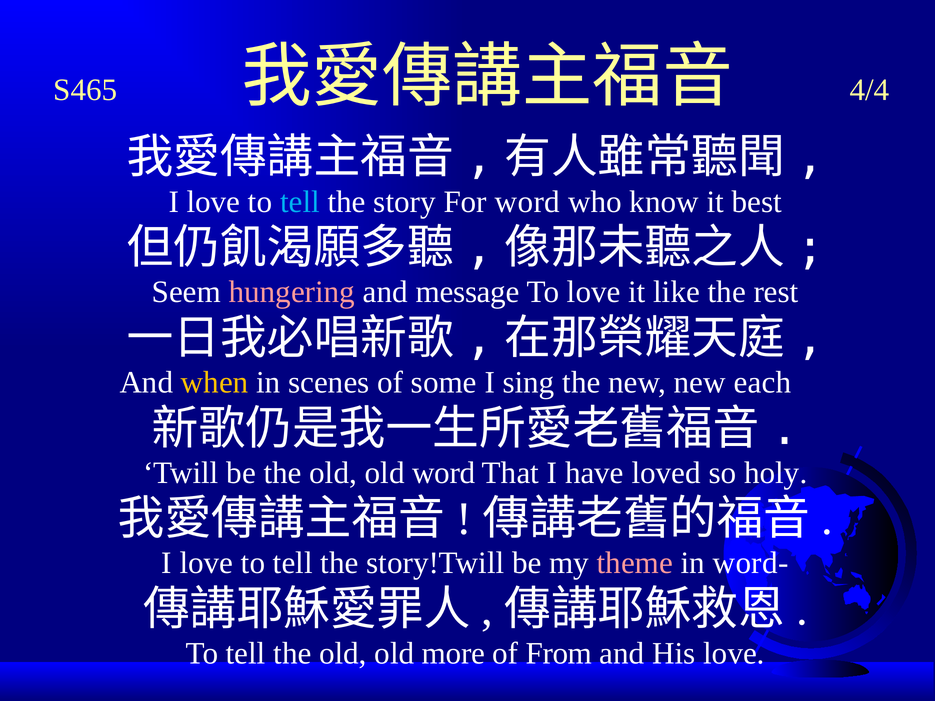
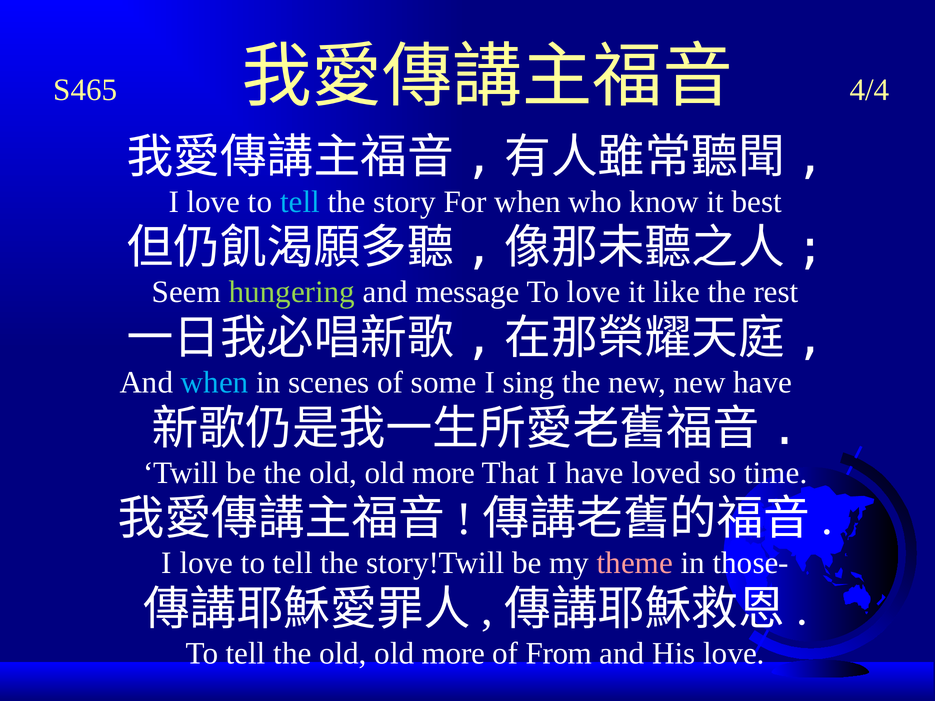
For word: word -> when
hungering colour: pink -> light green
when at (215, 383) colour: yellow -> light blue
new each: each -> have
word at (444, 473): word -> more
holy: holy -> time
word-: word- -> those-
